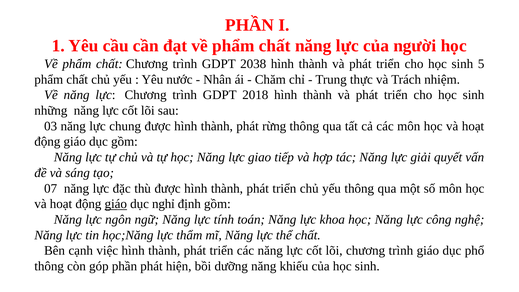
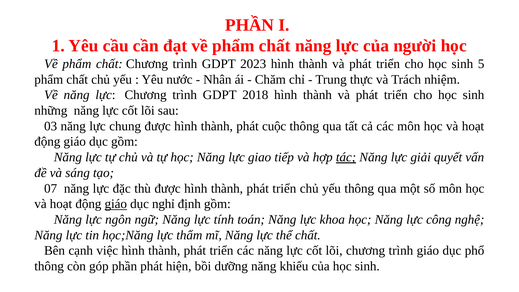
2038: 2038 -> 2023
rừng: rừng -> cuộc
tác underline: none -> present
